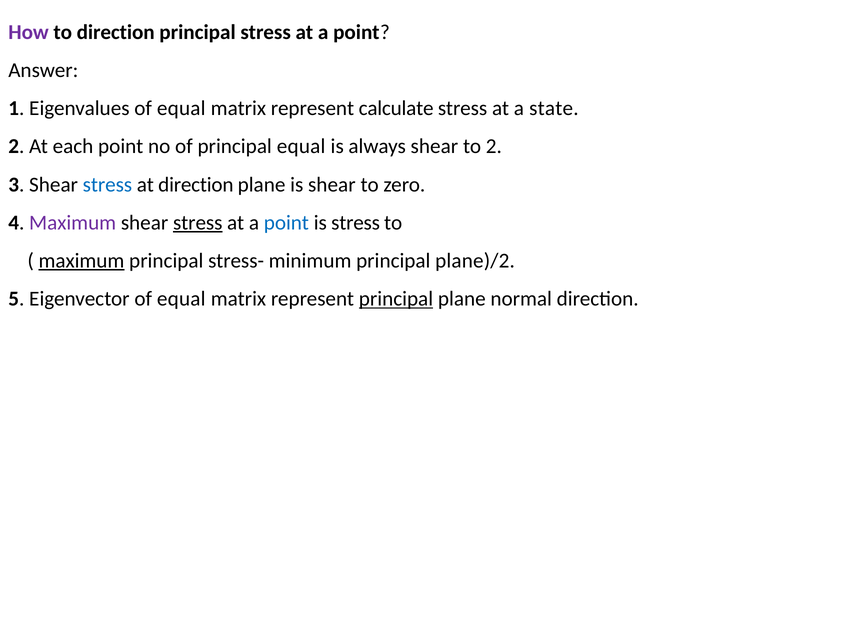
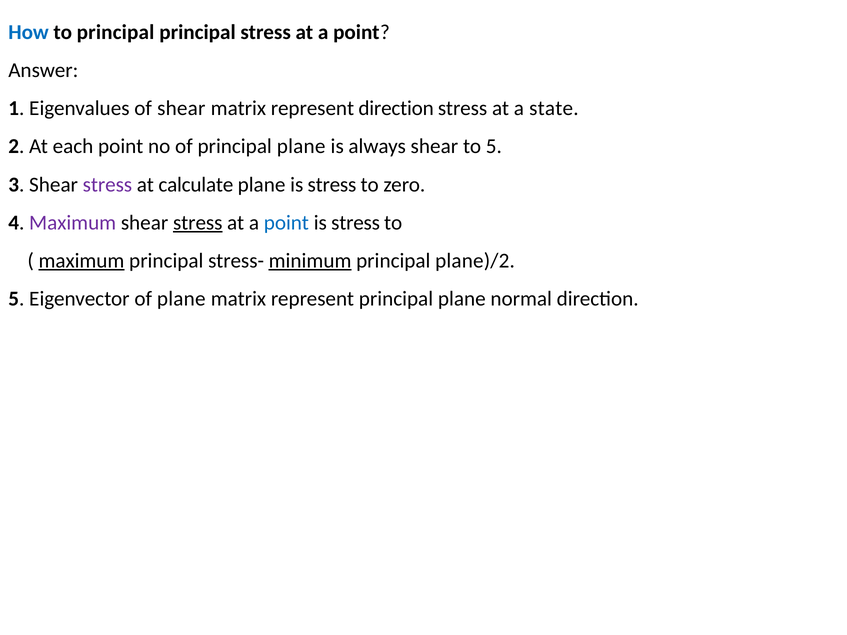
How colour: purple -> blue
to direction: direction -> principal
Eigenvalues of equal: equal -> shear
represent calculate: calculate -> direction
of principal equal: equal -> plane
to 2: 2 -> 5
stress at (107, 185) colour: blue -> purple
at direction: direction -> calculate
plane is shear: shear -> stress
minimum underline: none -> present
Eigenvector of equal: equal -> plane
principal at (396, 299) underline: present -> none
